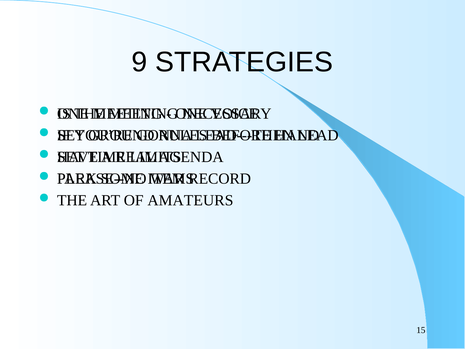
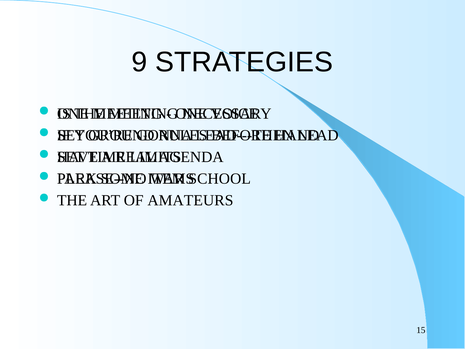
RECORD: RECORD -> SCHOOL
